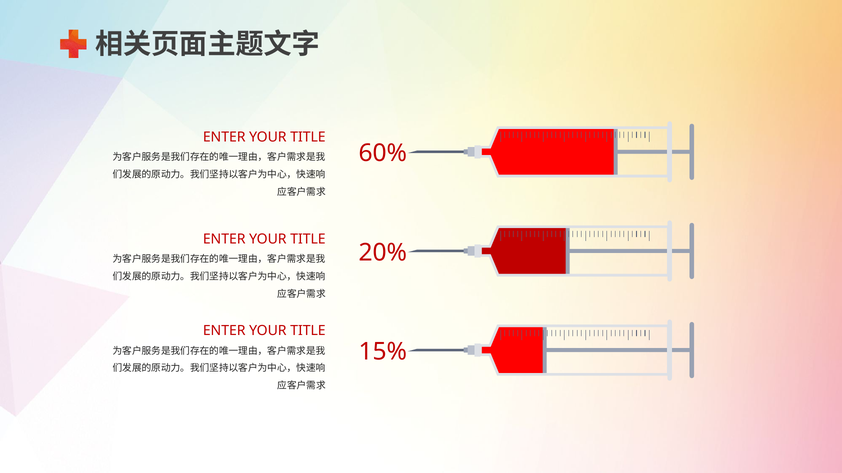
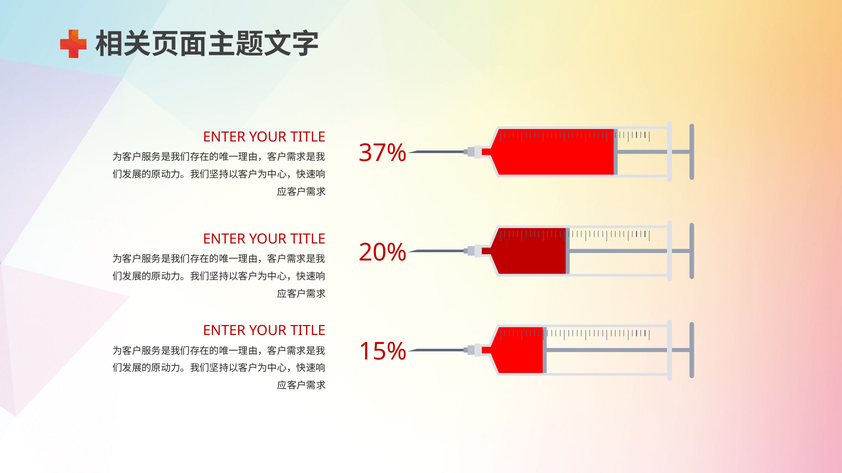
60%: 60% -> 37%
